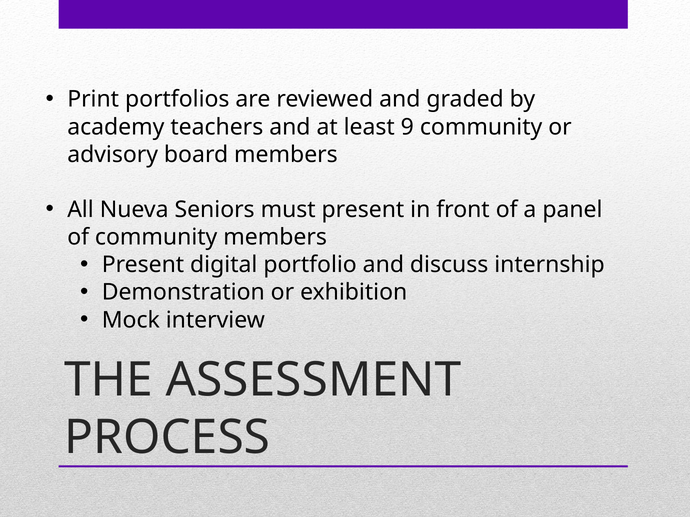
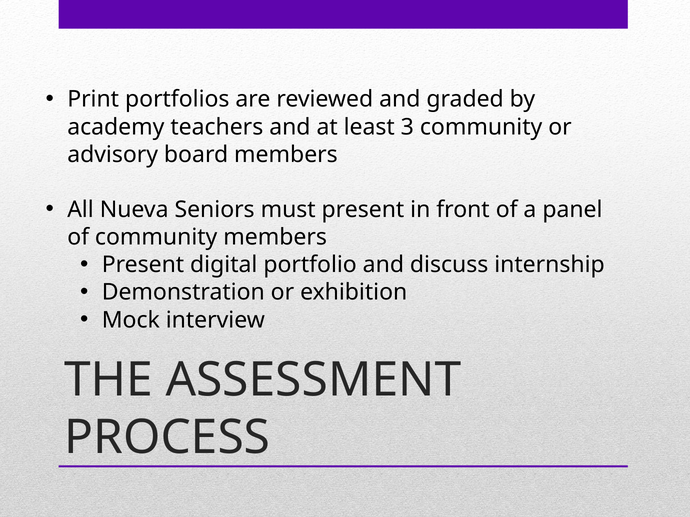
9: 9 -> 3
